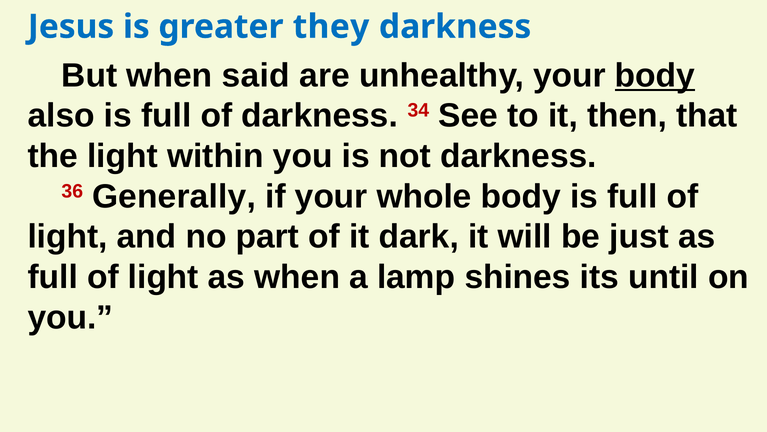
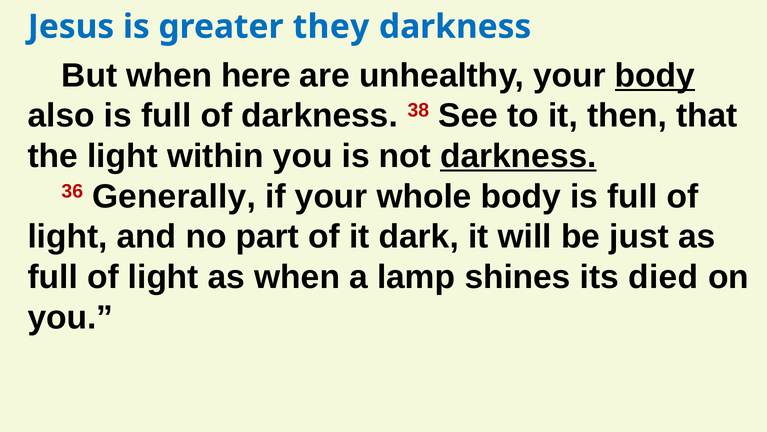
said: said -> here
34: 34 -> 38
darkness at (518, 156) underline: none -> present
until: until -> died
